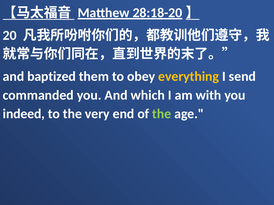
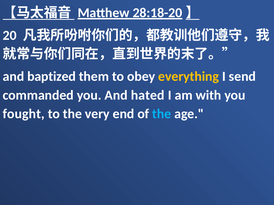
which: which -> hated
indeed: indeed -> fought
the at (162, 114) colour: light green -> light blue
